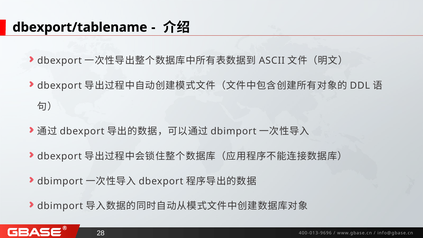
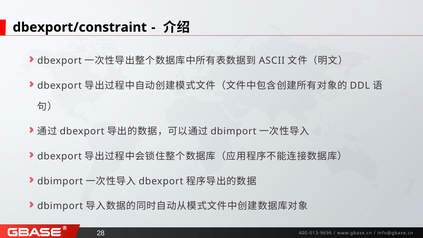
dbexport/tablename: dbexport/tablename -> dbexport/constraint
